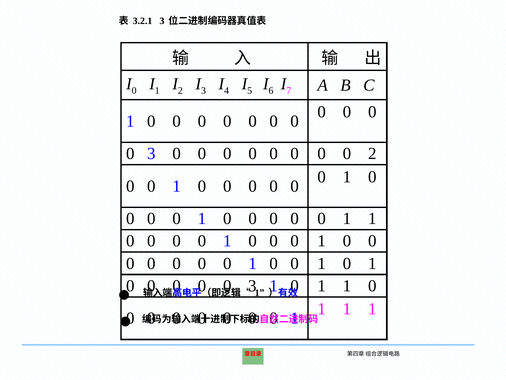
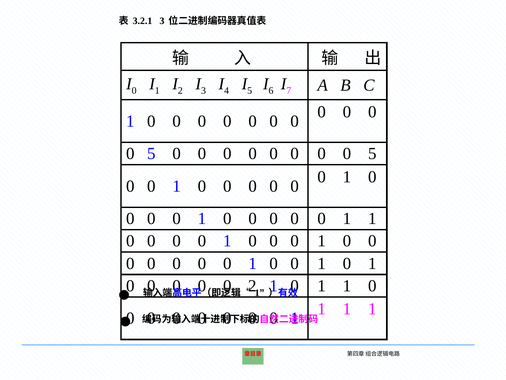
3 at (151, 154): 3 -> 5
2 at (372, 154): 2 -> 5
3 at (253, 285): 3 -> 2
